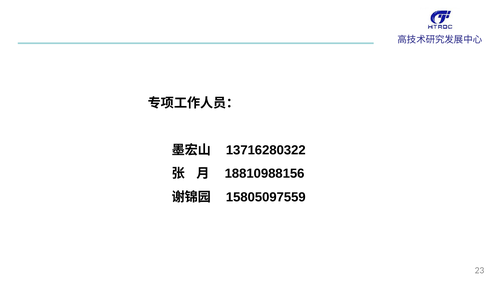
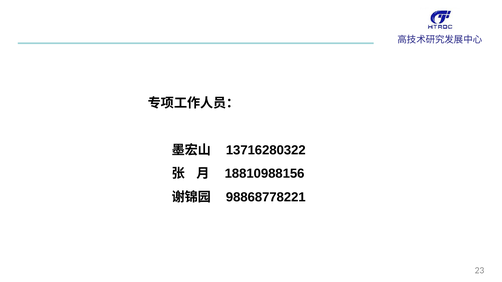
15805097559: 15805097559 -> 98868778221
